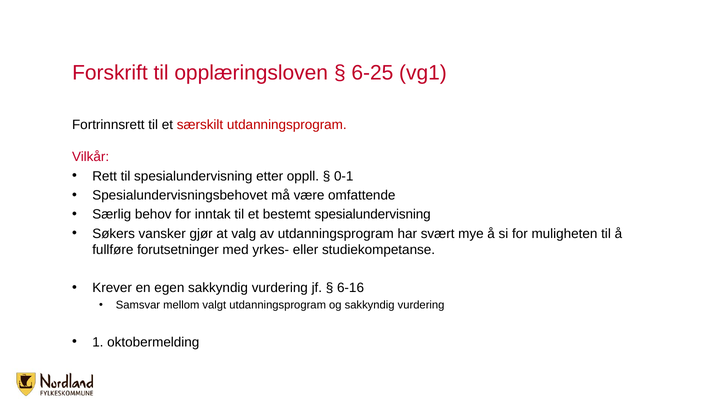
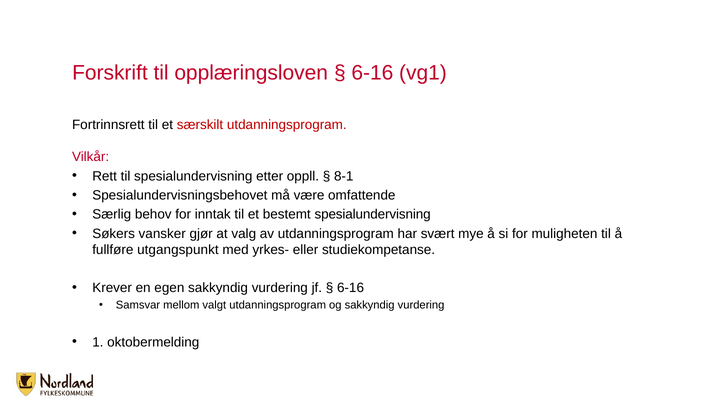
6-25 at (372, 73): 6-25 -> 6-16
0-1: 0-1 -> 8-1
forutsetninger: forutsetninger -> utgangspunkt
